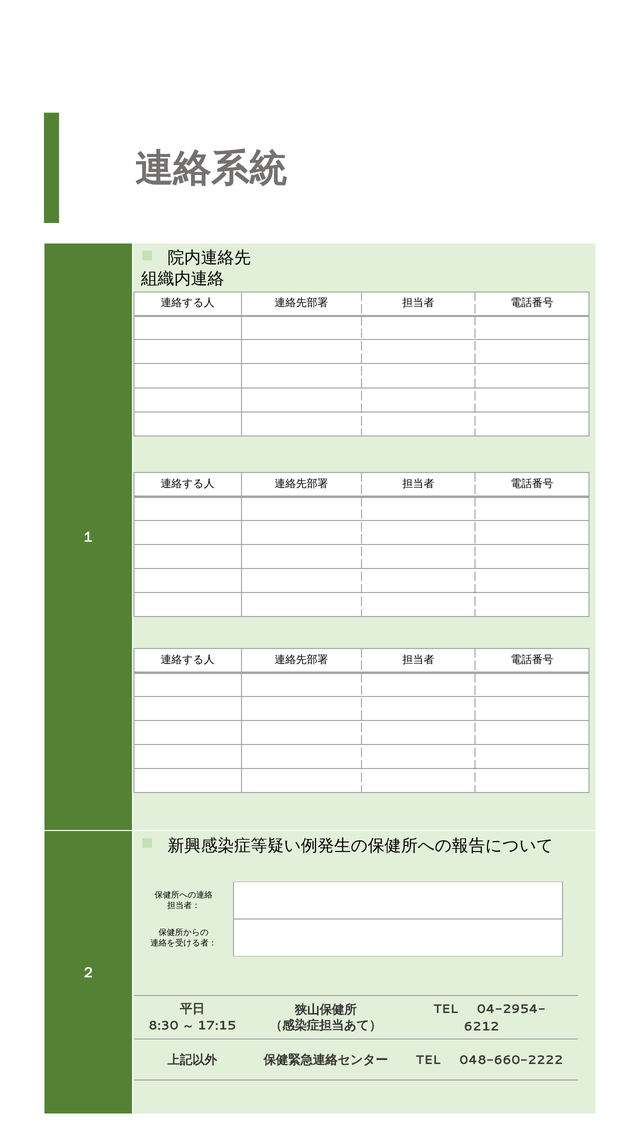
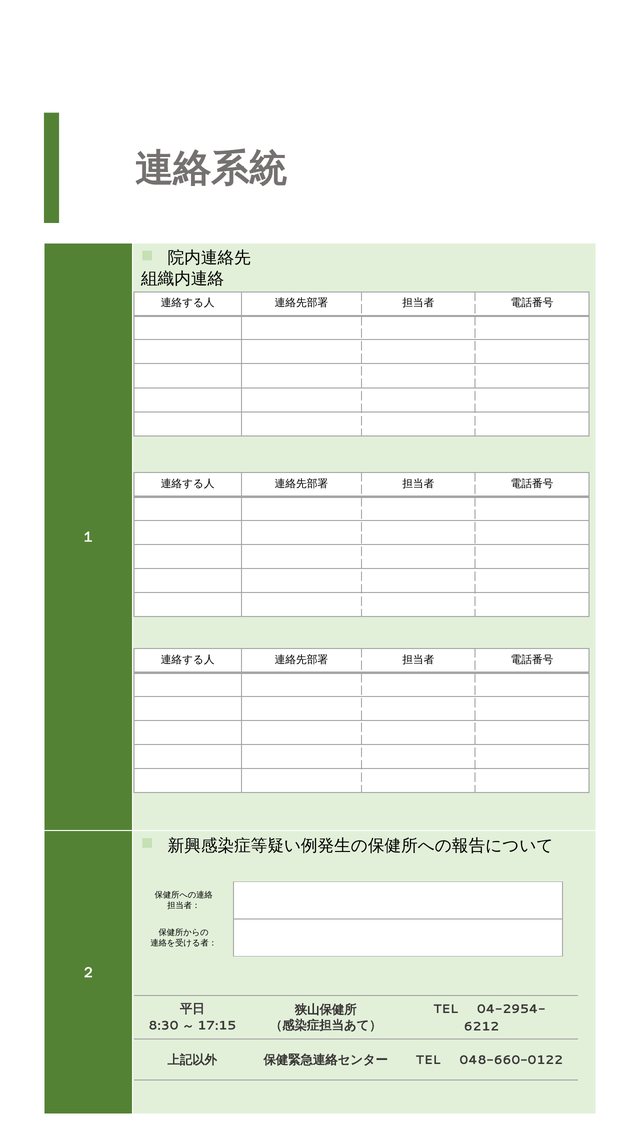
048-660-2222: 048-660-2222 -> 048-660-0122
